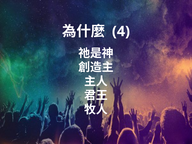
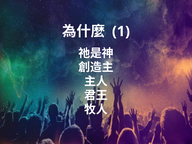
4: 4 -> 1
